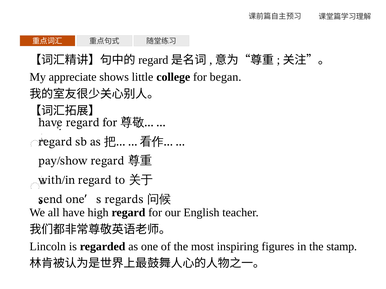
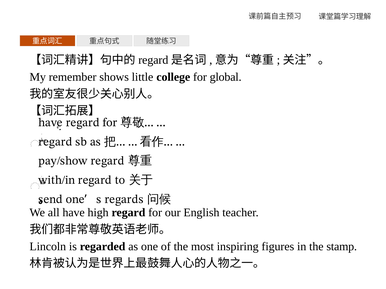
appreciate: appreciate -> remember
began: began -> global
